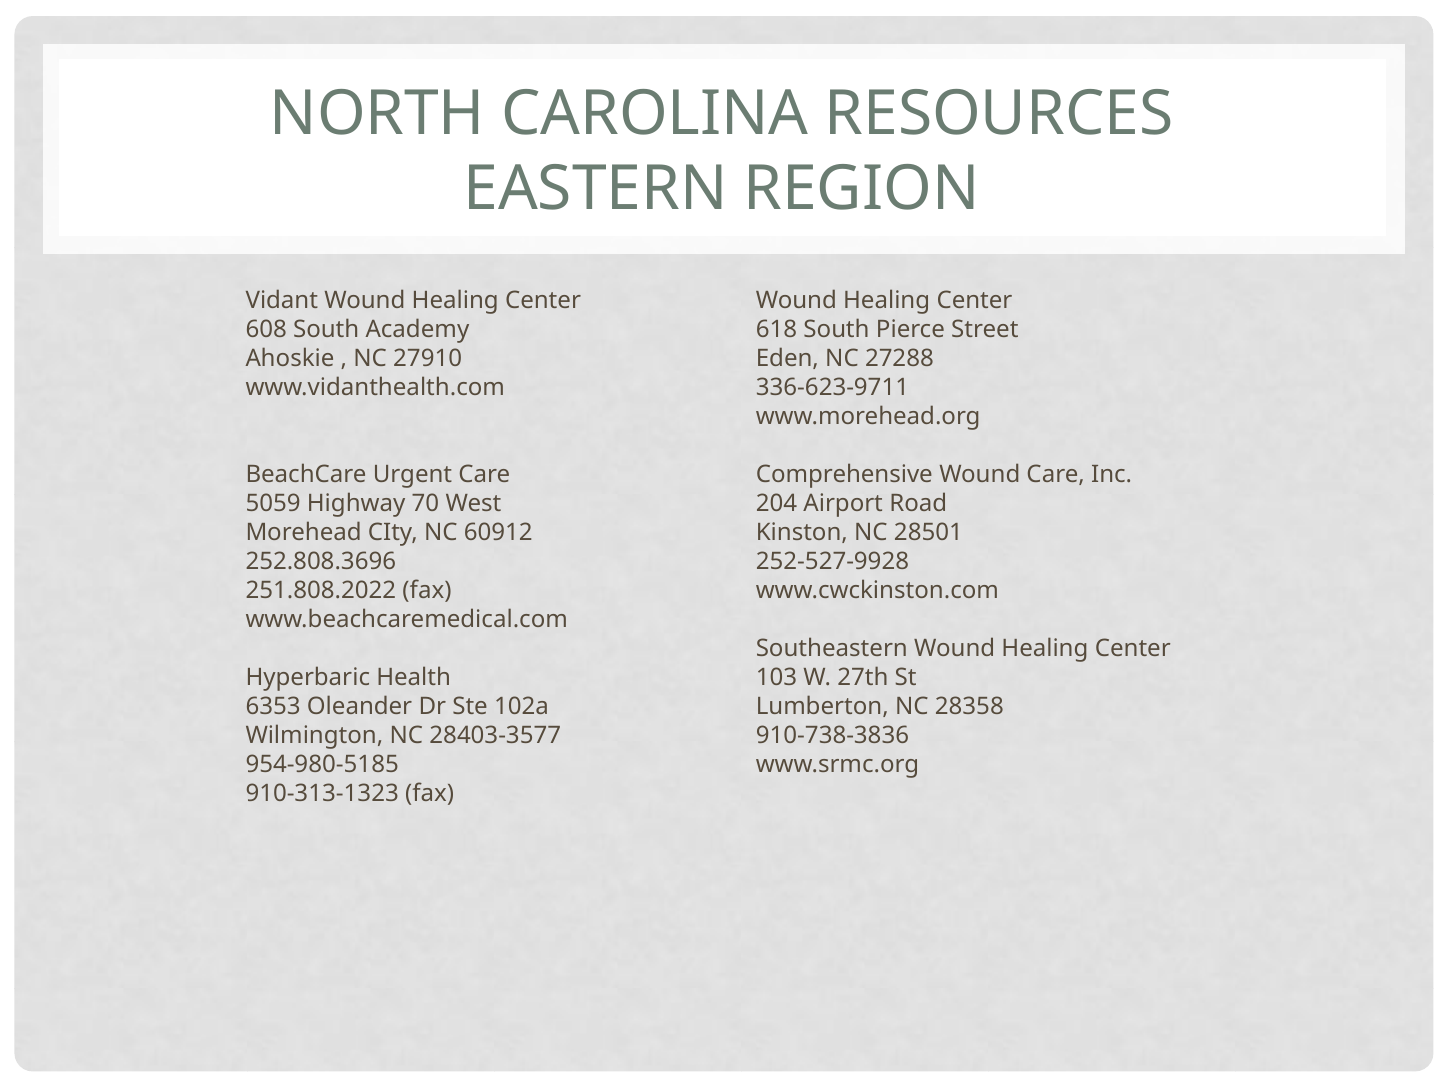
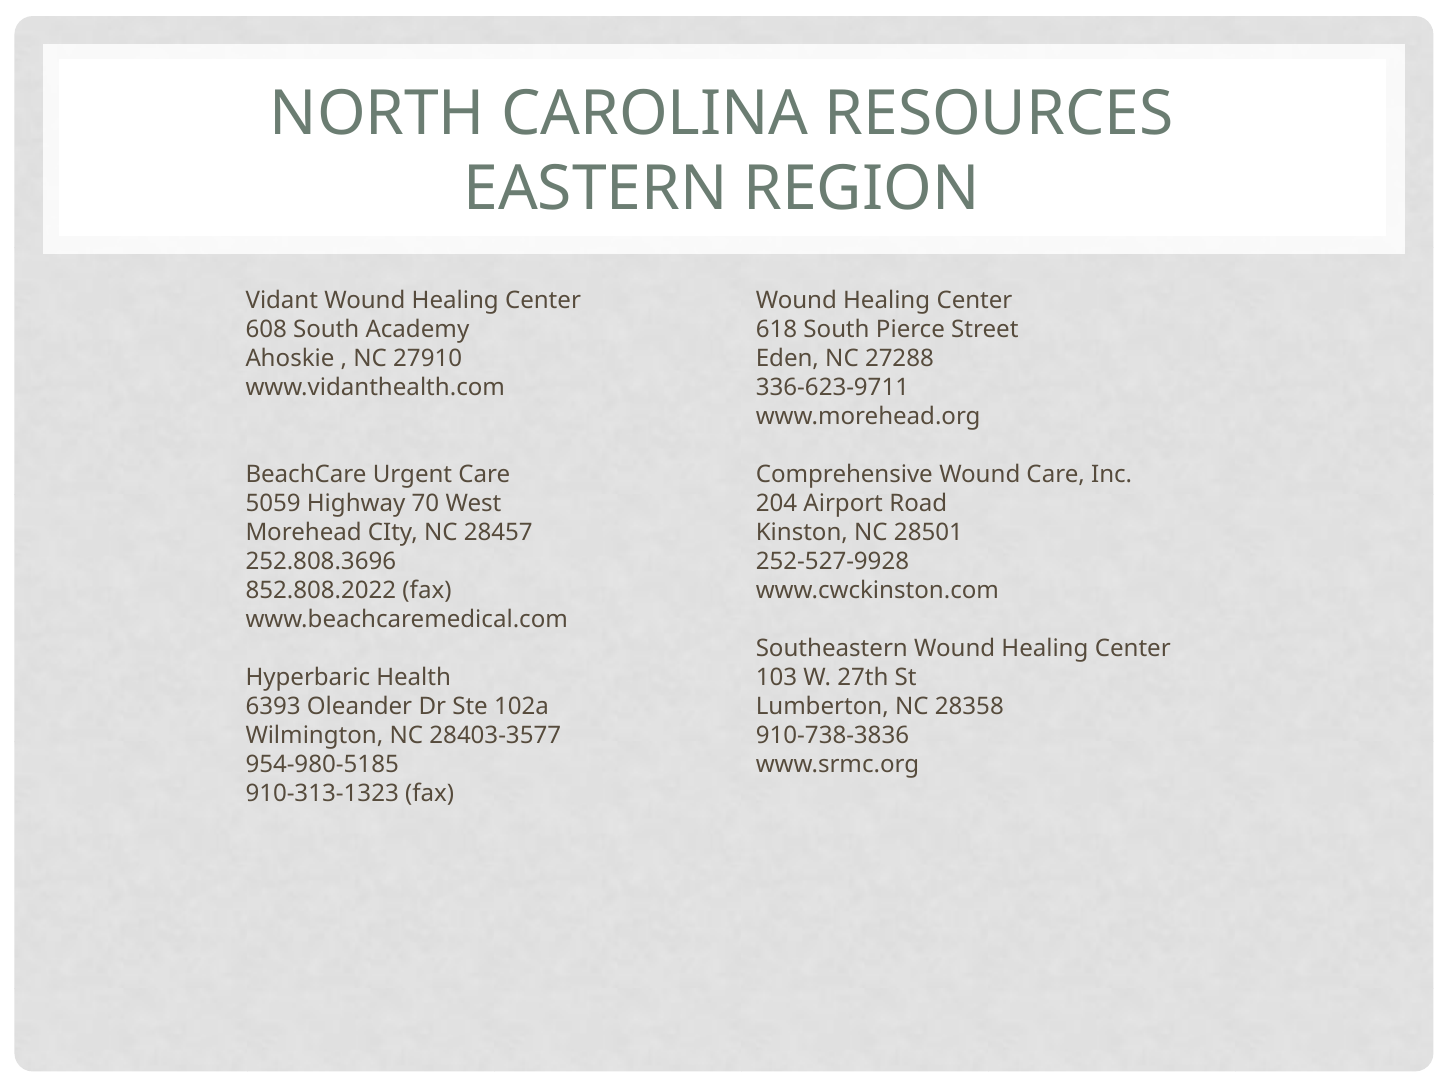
60912: 60912 -> 28457
251.808.2022: 251.808.2022 -> 852.808.2022
6353: 6353 -> 6393
